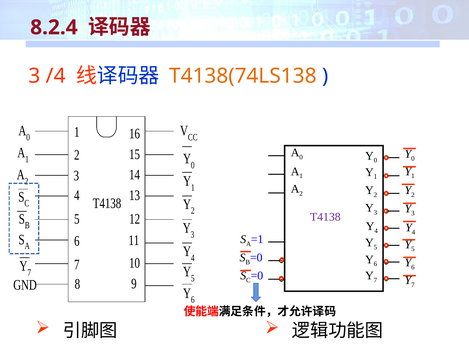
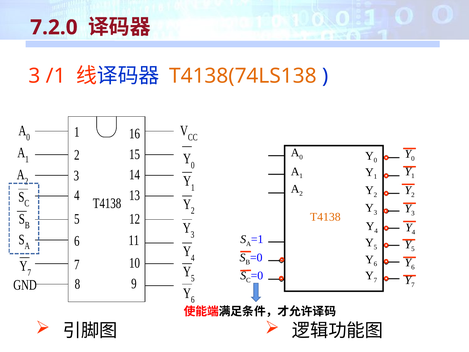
8.2.4: 8.2.4 -> 7.2.0
/4: /4 -> /1
T4138 at (325, 217) colour: purple -> orange
